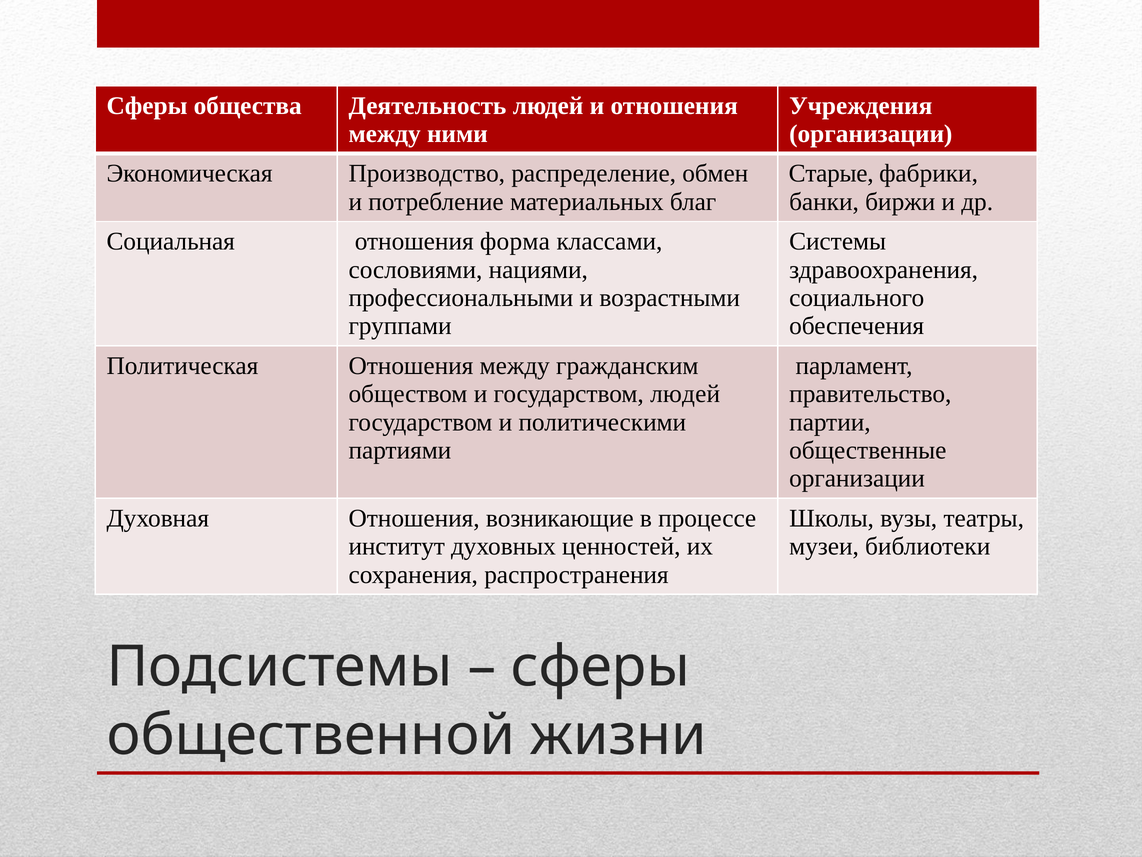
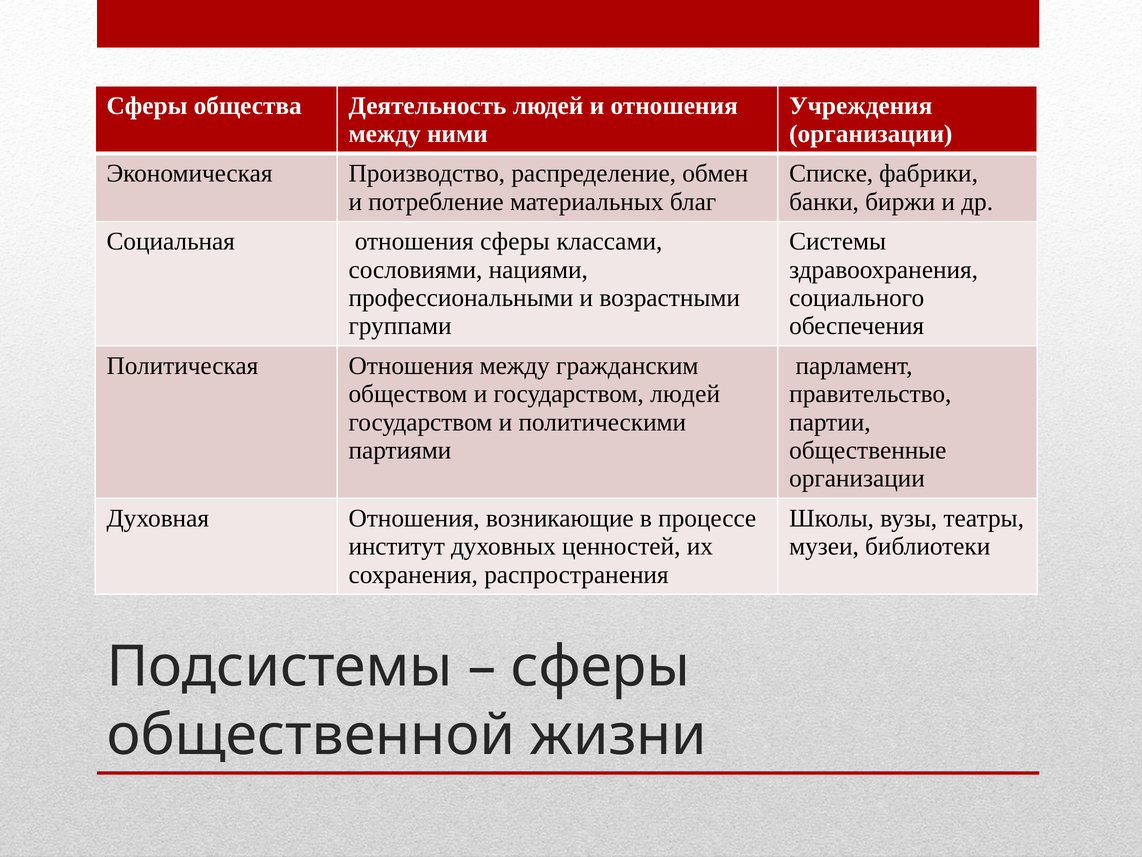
Старые: Старые -> Списке
отношения форма: форма -> сферы
